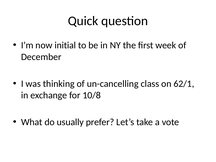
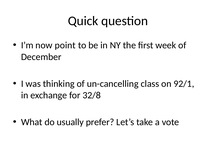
initial: initial -> point
62/1: 62/1 -> 92/1
10/8: 10/8 -> 32/8
